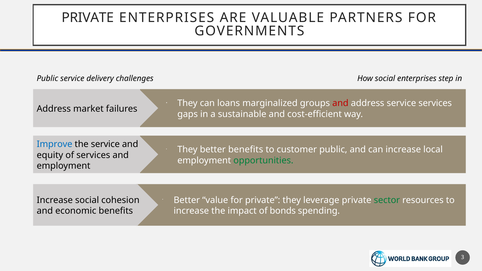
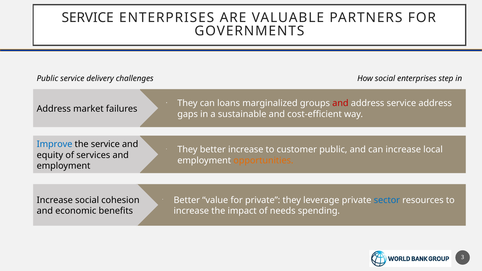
PRIVATE at (88, 18): PRIVATE -> SERVICE
service services: services -> address
better benefits: benefits -> increase
opportunities colour: green -> orange
sector colour: green -> blue
bonds: bonds -> needs
